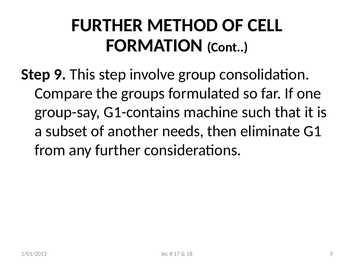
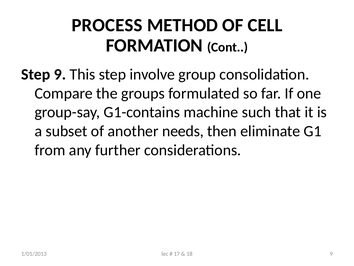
FURTHER at (107, 25): FURTHER -> PROCESS
